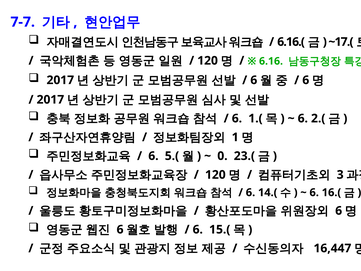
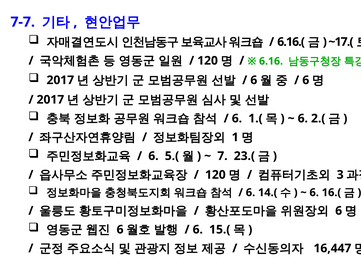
0: 0 -> 7
